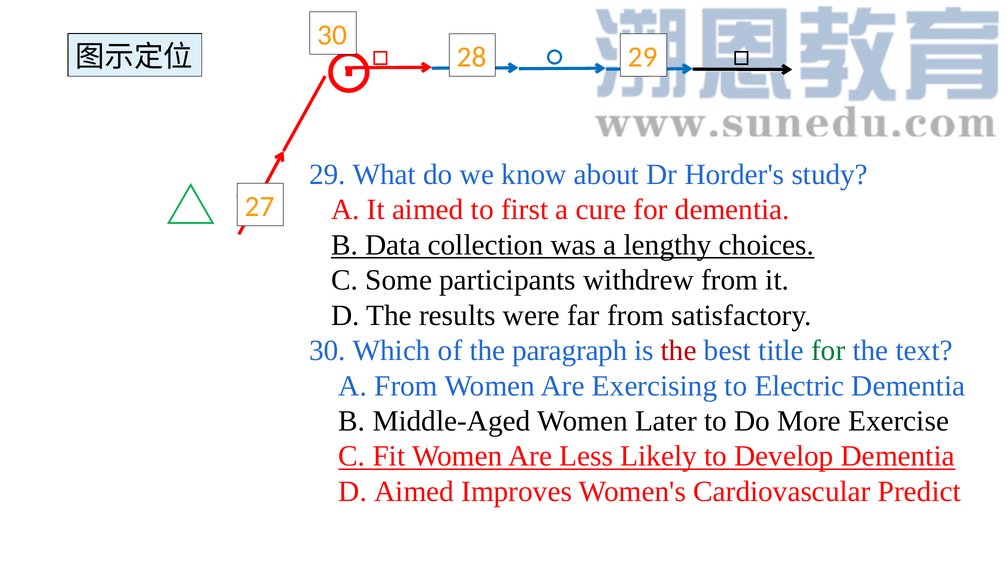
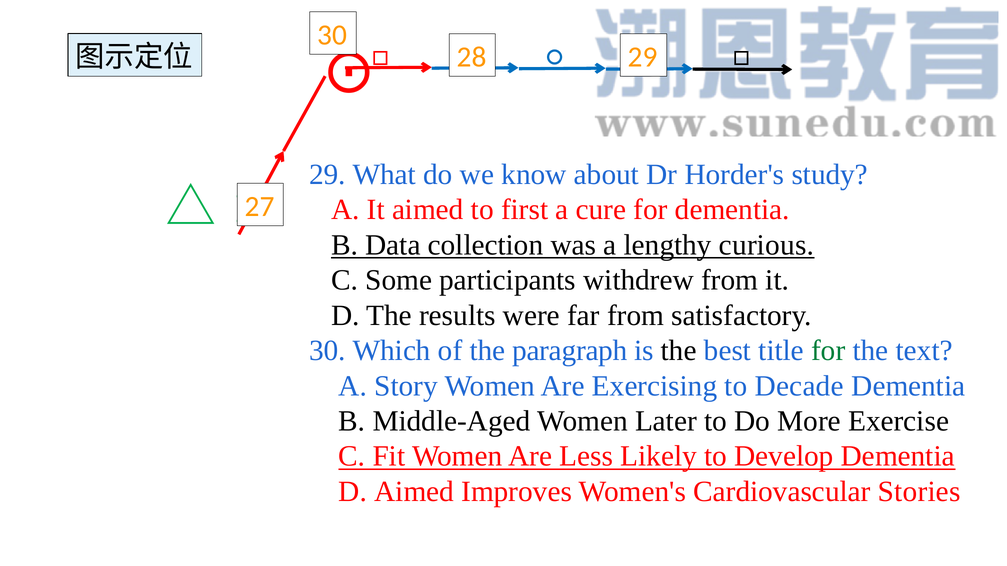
choices: choices -> curious
the at (679, 351) colour: red -> black
A From: From -> Story
Electric: Electric -> Decade
Predict: Predict -> Stories
